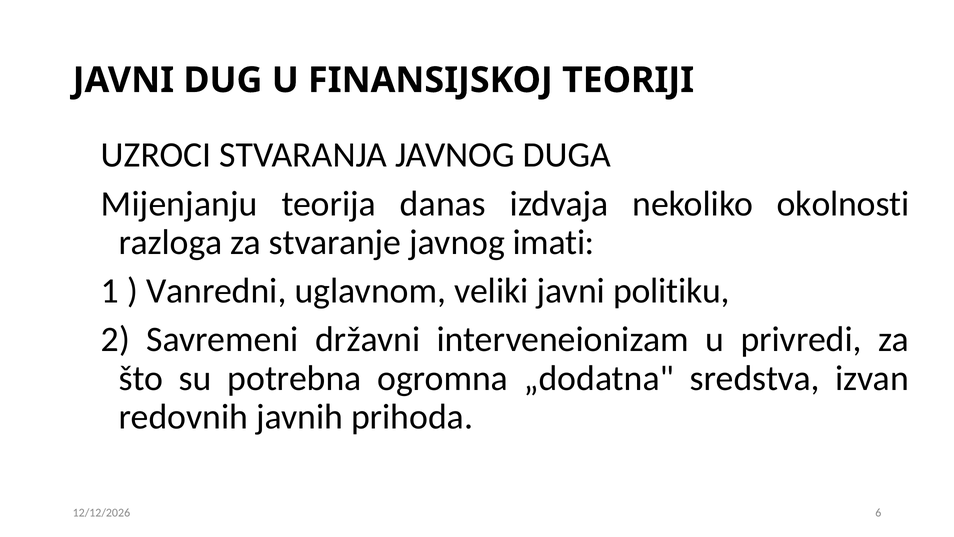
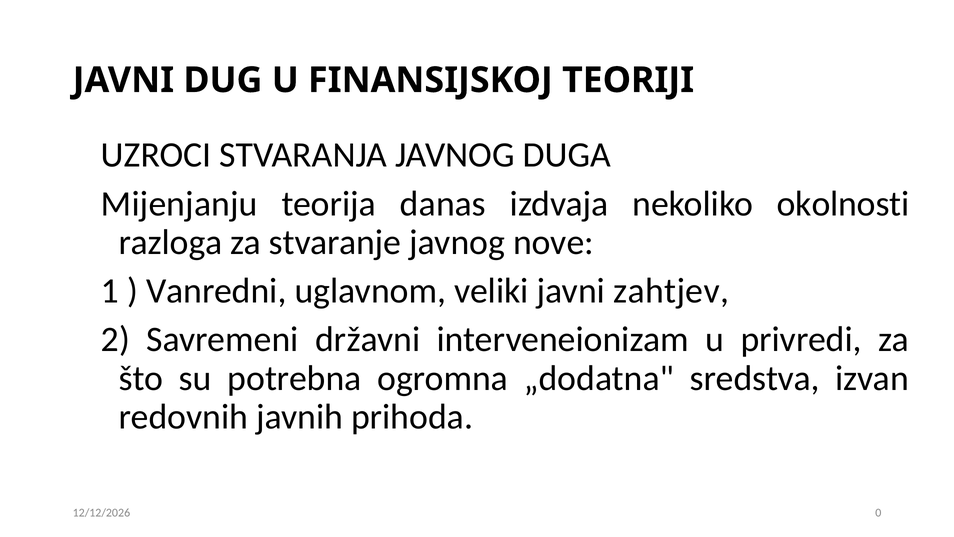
imati: imati -> nove
politiku: politiku -> zahtjev
6: 6 -> 0
